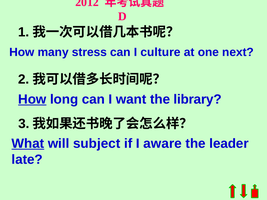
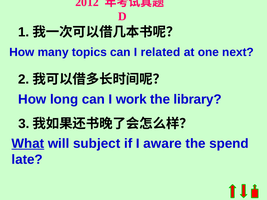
stress: stress -> topics
culture: culture -> related
How at (32, 99) underline: present -> none
want: want -> work
leader: leader -> spend
